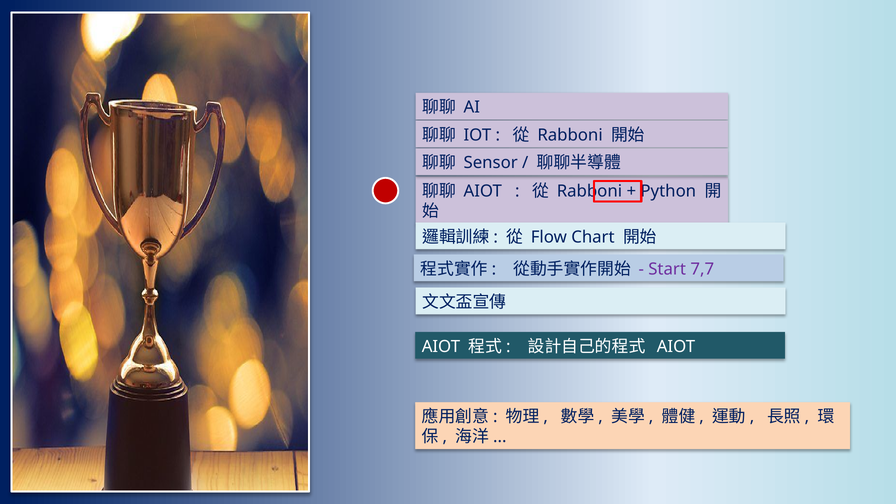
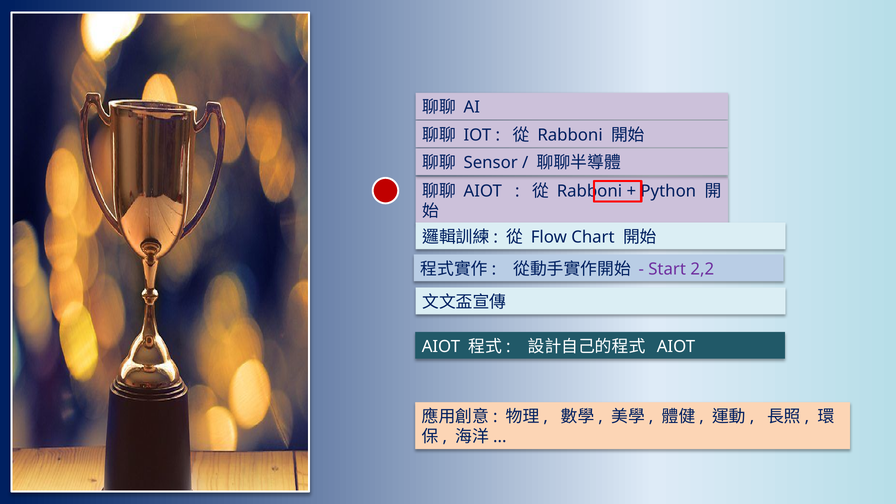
7,7: 7,7 -> 2,2
